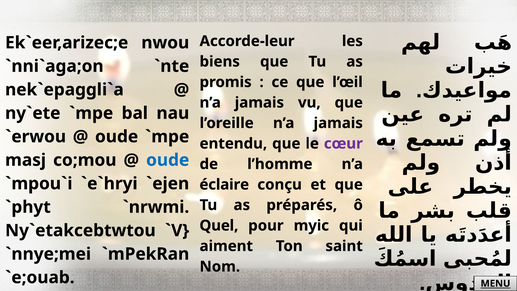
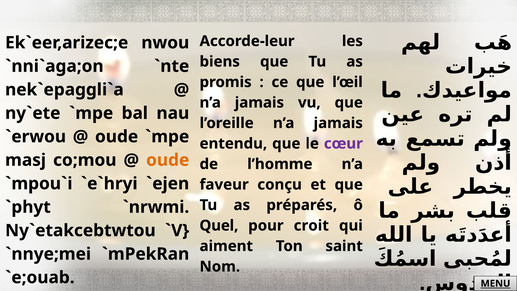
oude at (168, 160) colour: blue -> orange
éclaire: éclaire -> faveur
myic: myic -> croit
